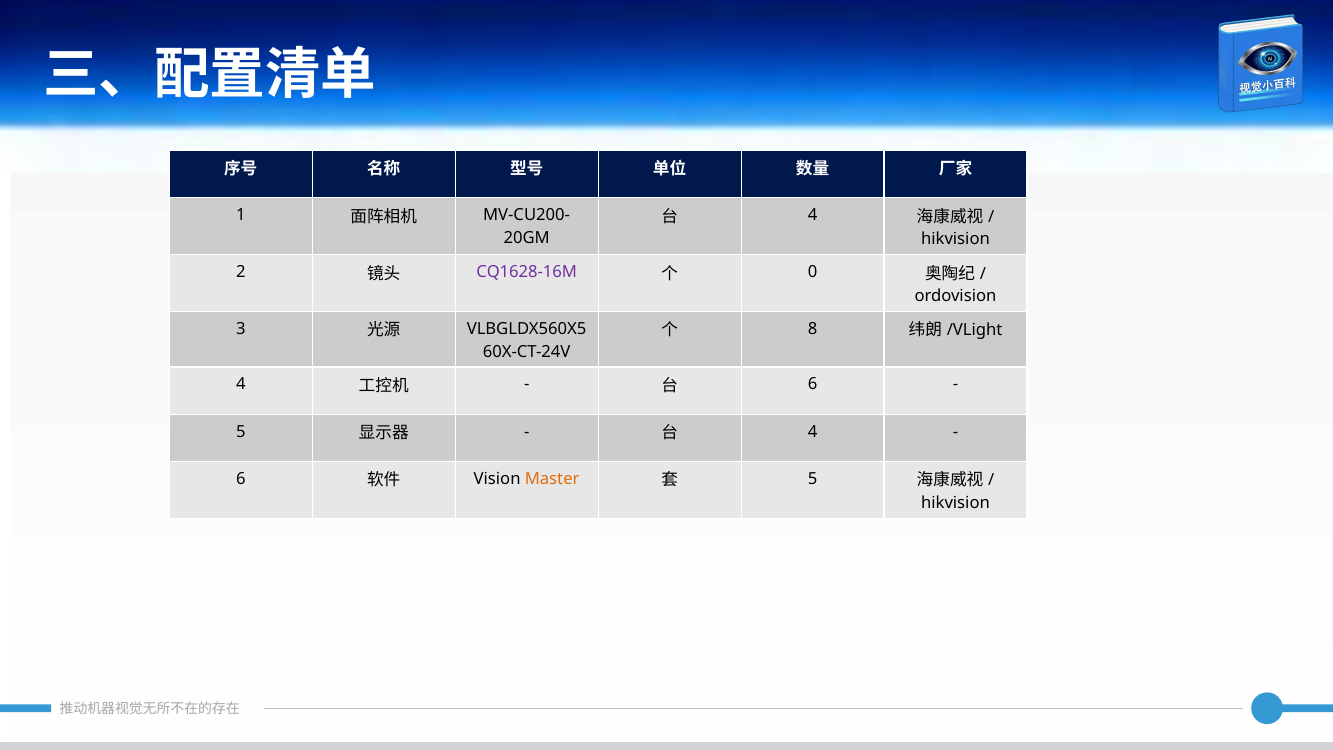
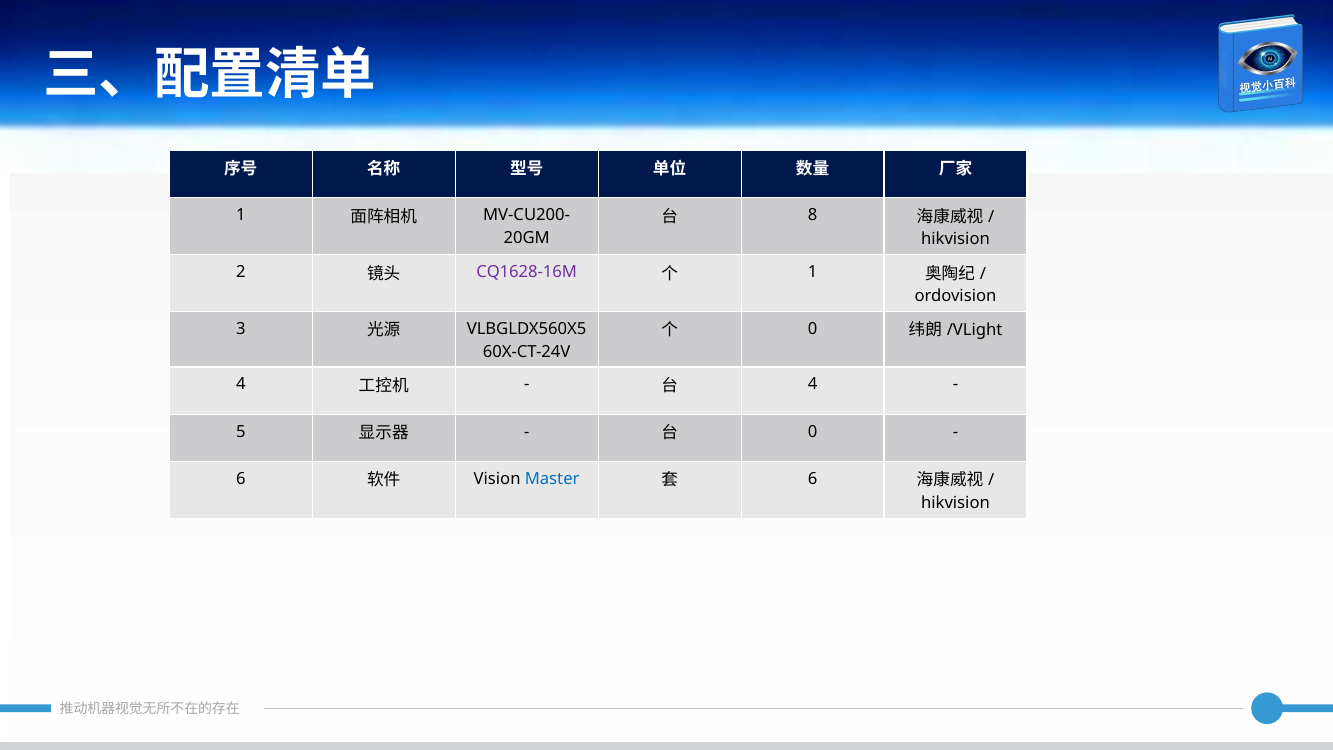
4 at (813, 215): 4 -> 8
0 at (813, 272): 0 -> 1
8 at (813, 329): 8 -> 0
6 at (813, 384): 6 -> 4
4 at (813, 431): 4 -> 0
Master colour: orange -> blue
5 at (813, 479): 5 -> 6
